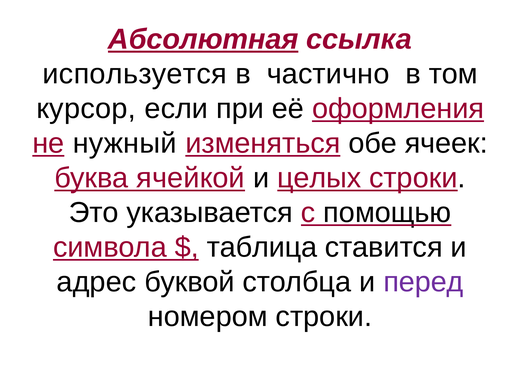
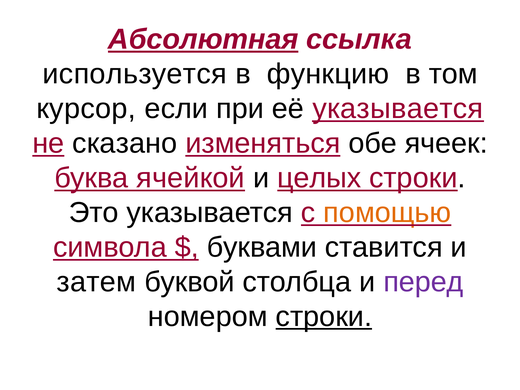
частично: частично -> функцию
её оформления: оформления -> указывается
нужный: нужный -> сказано
помощью colour: black -> orange
таблица: таблица -> буквами
адрес: адрес -> затем
строки at (324, 317) underline: none -> present
